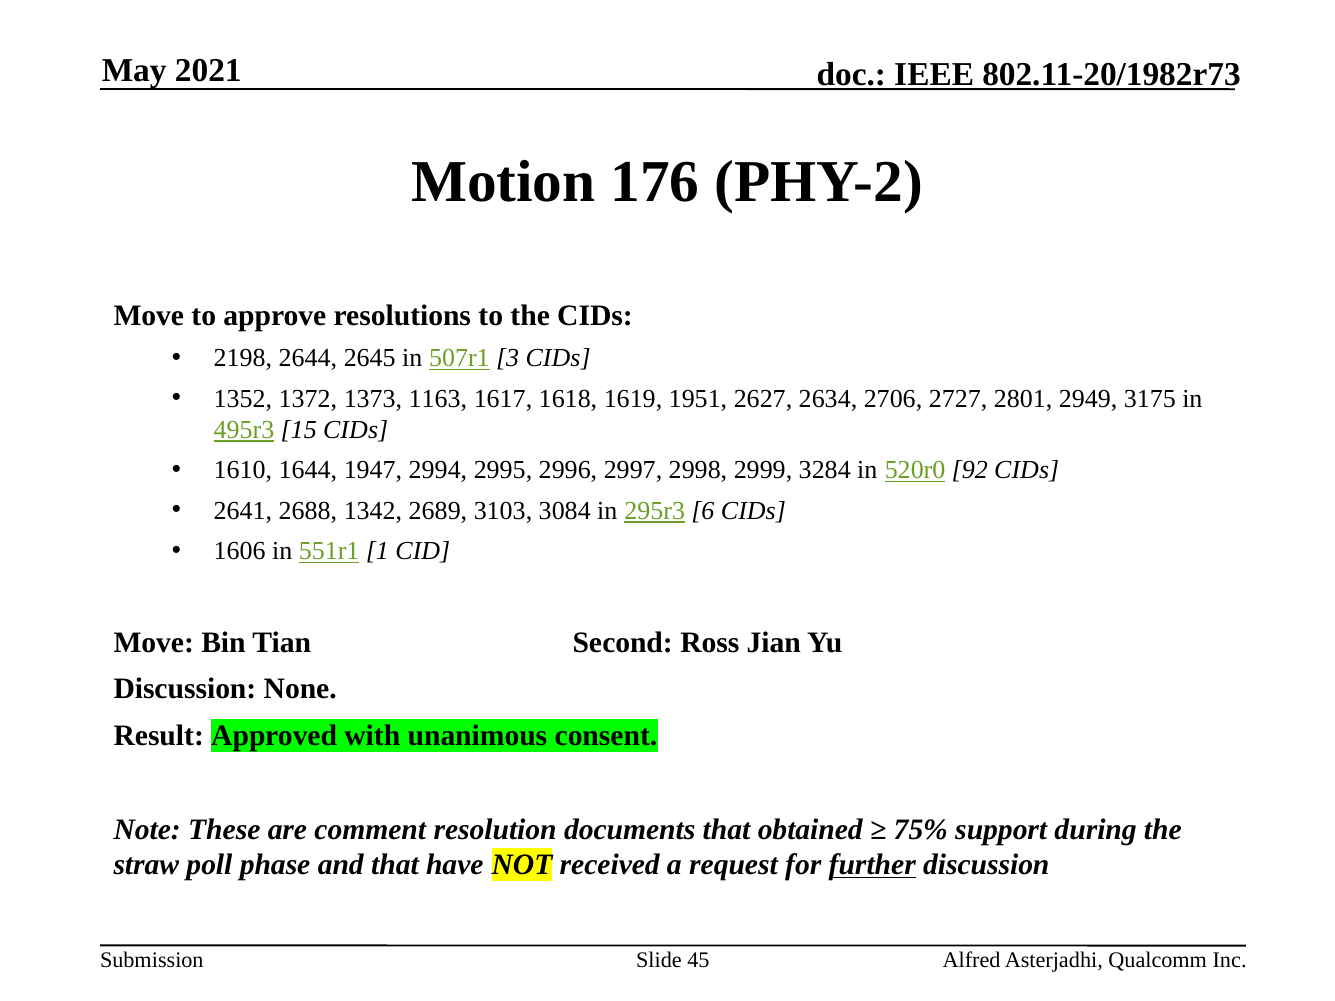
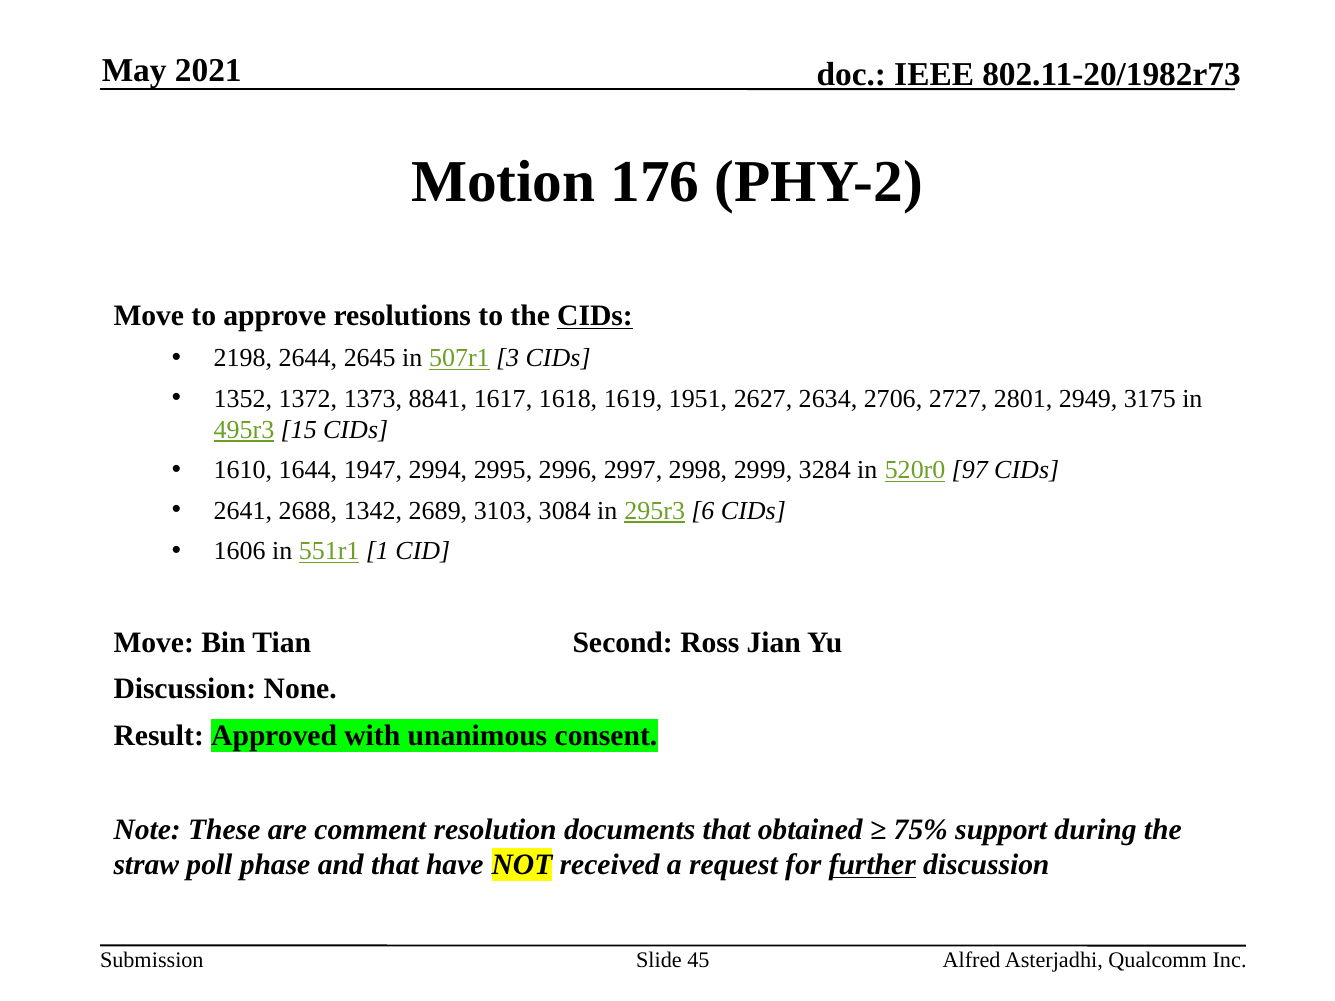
CIDs at (595, 316) underline: none -> present
1163: 1163 -> 8841
92: 92 -> 97
